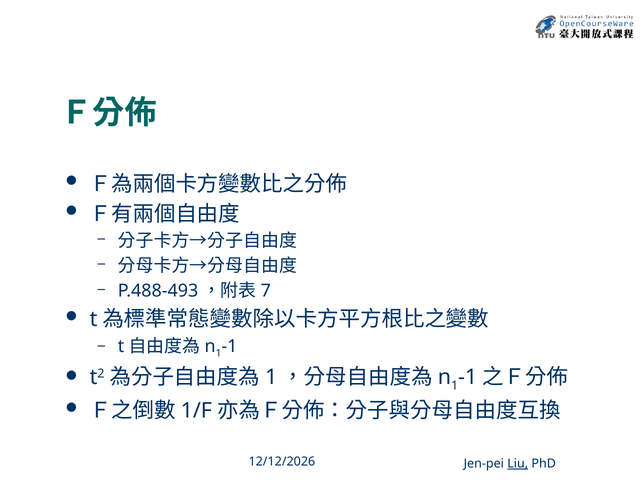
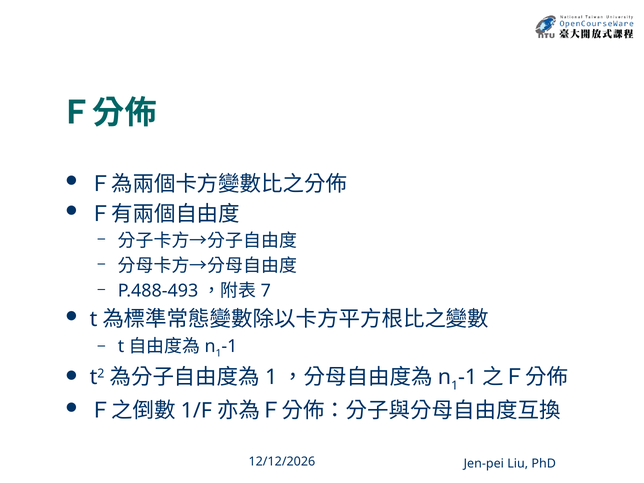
Liu underline: present -> none
